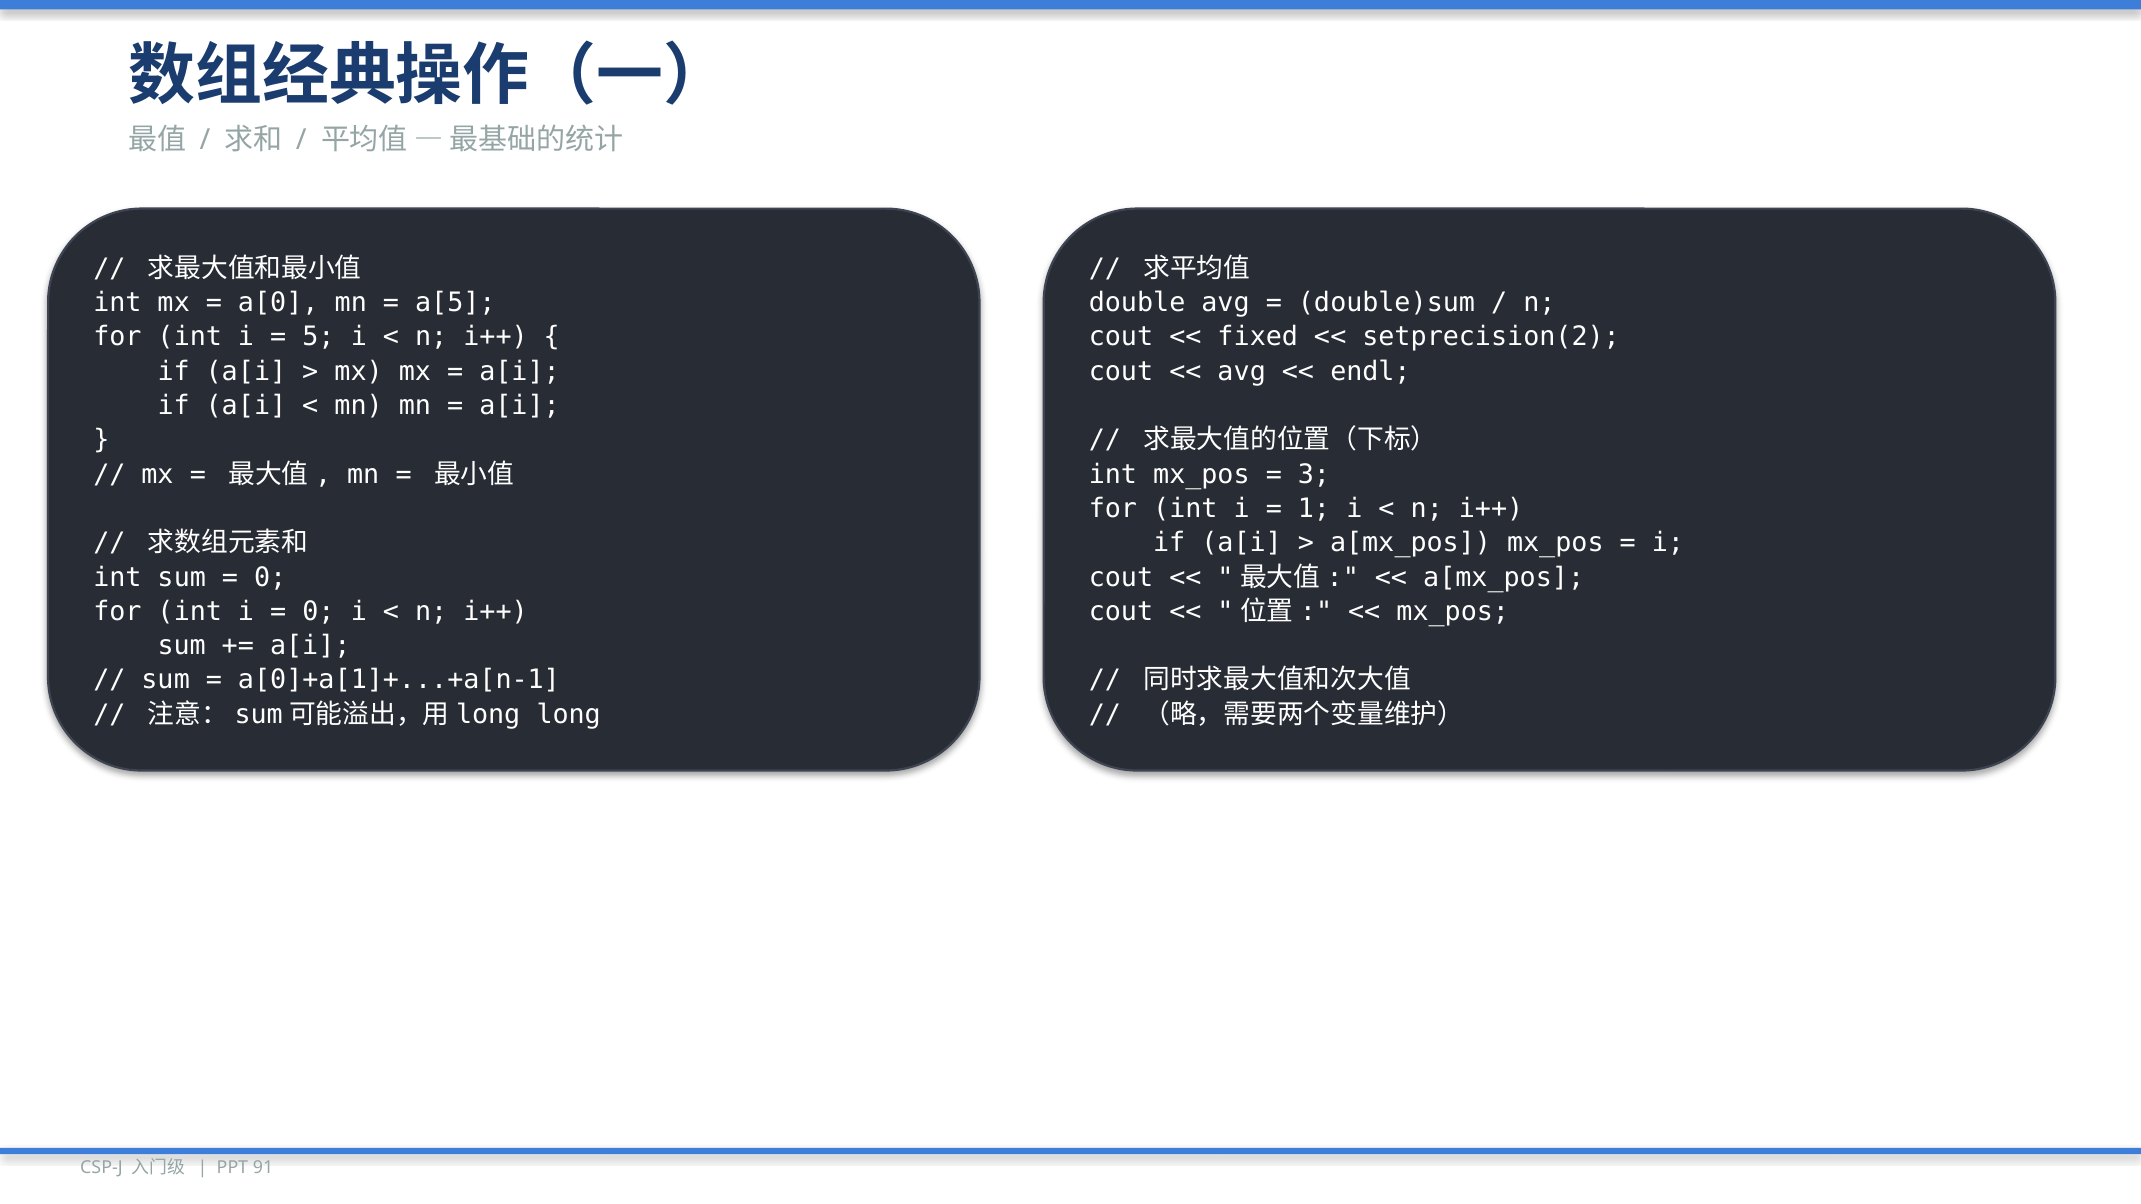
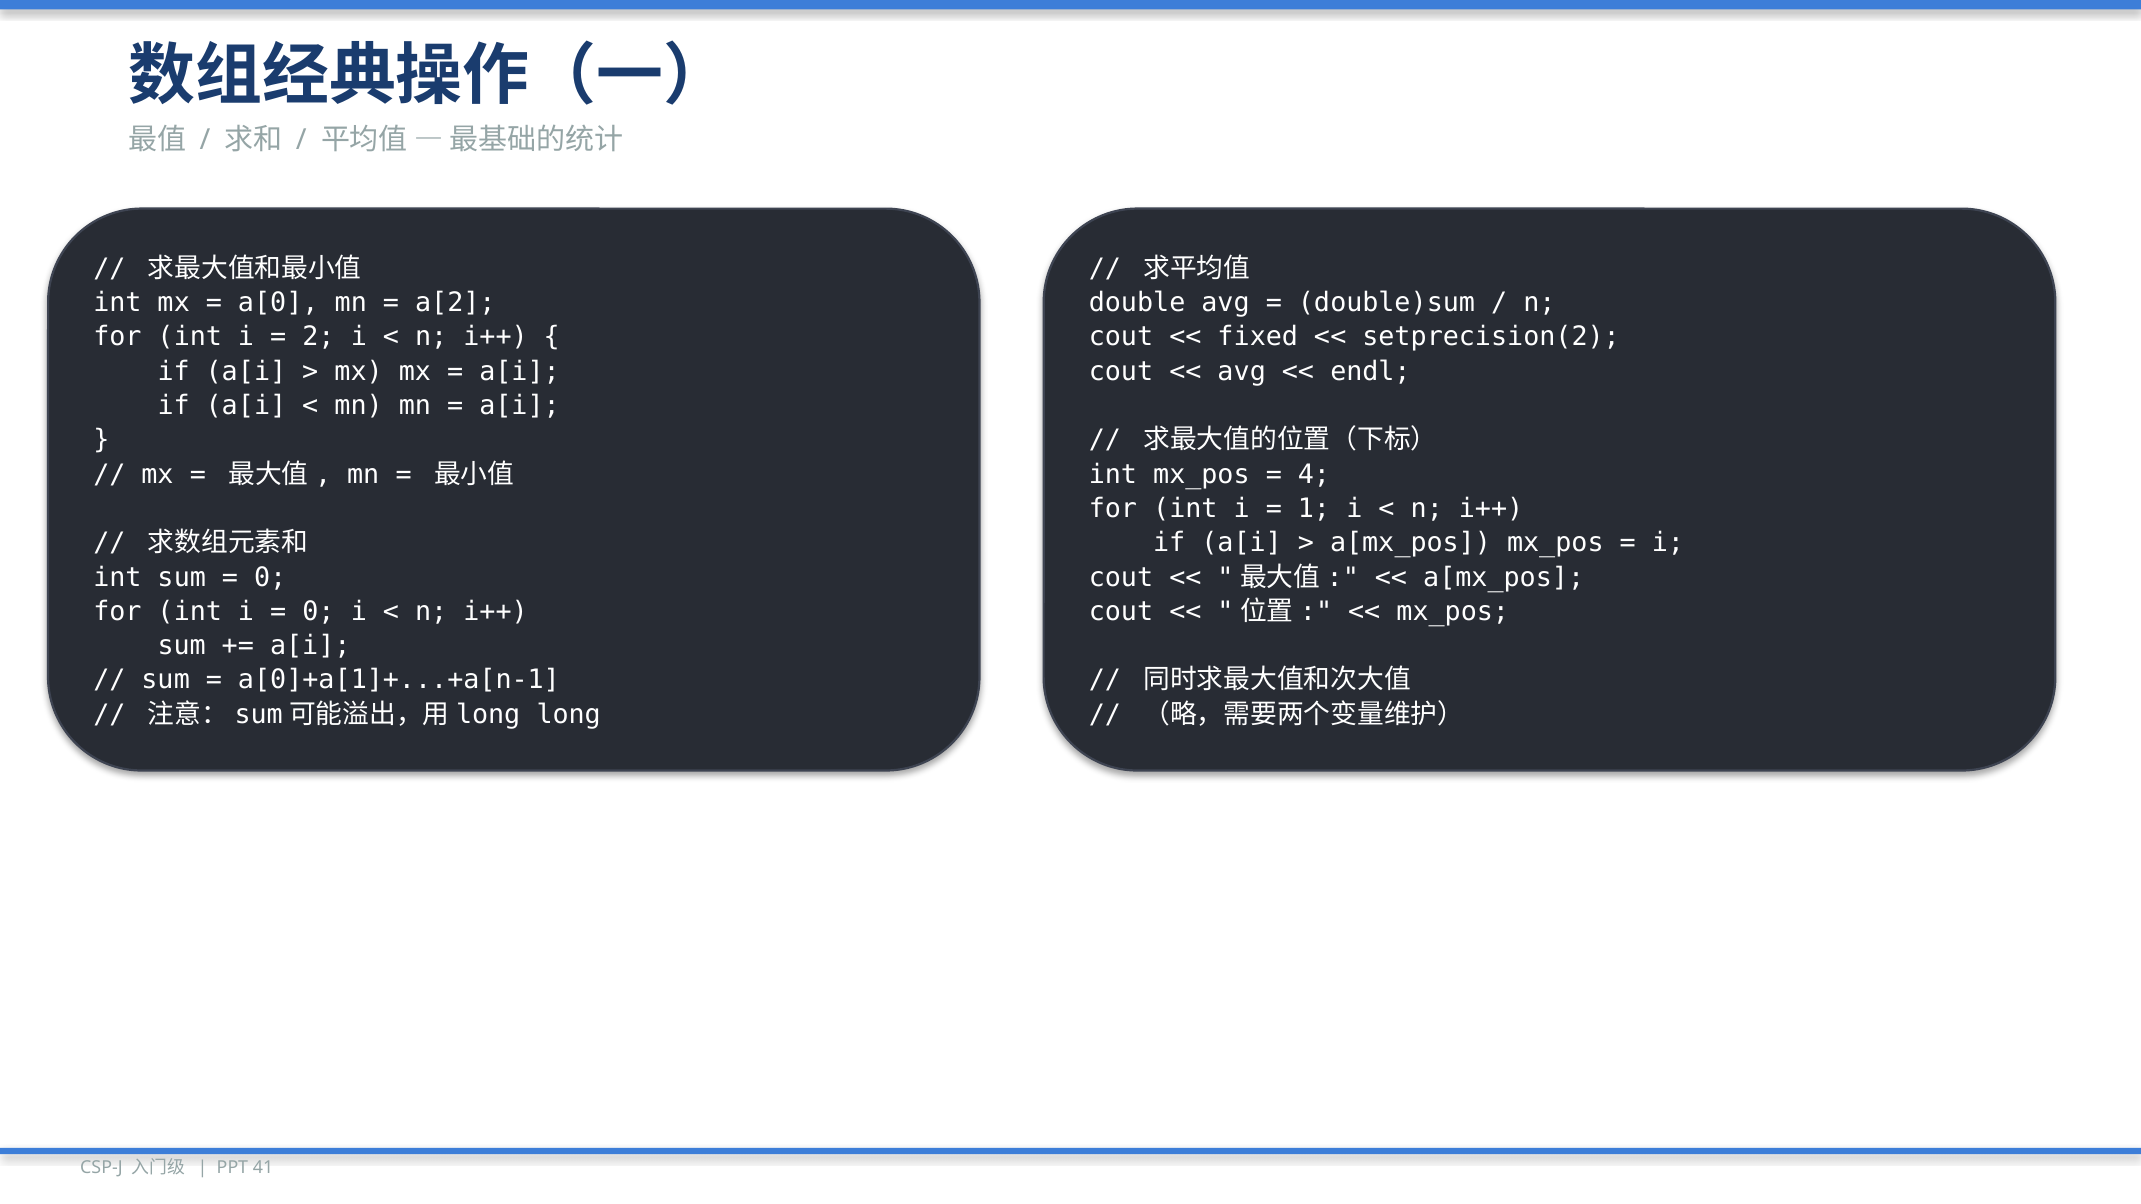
a[5: a[5 -> a[2
5: 5 -> 2
3: 3 -> 4
91: 91 -> 41
